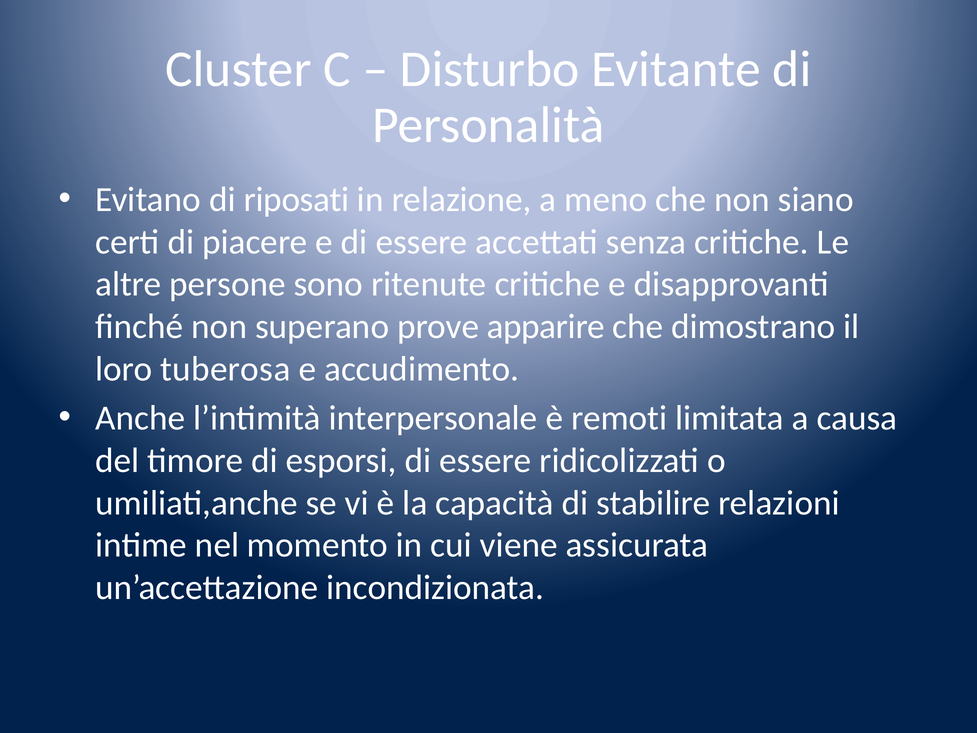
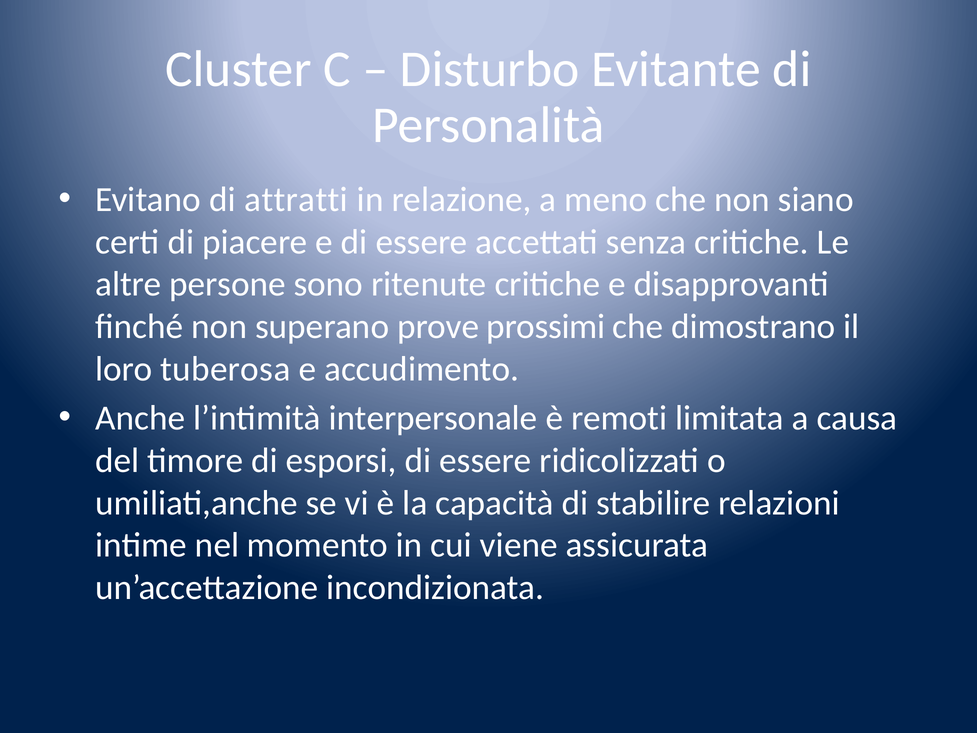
riposati: riposati -> attratti
apparire: apparire -> prossimi
